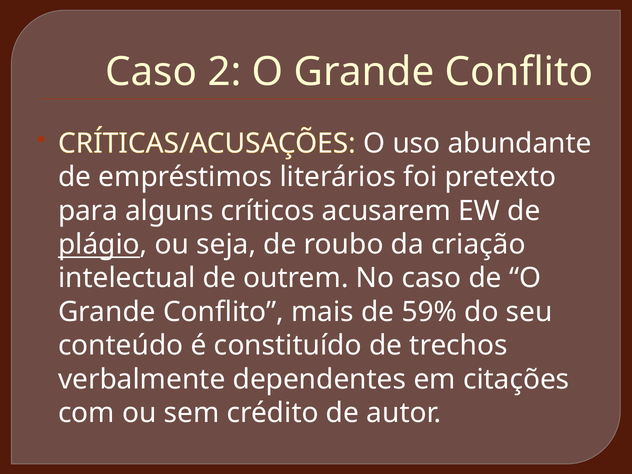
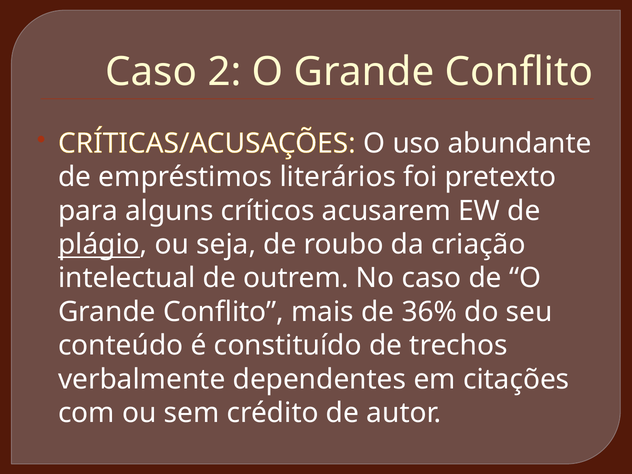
59%: 59% -> 36%
